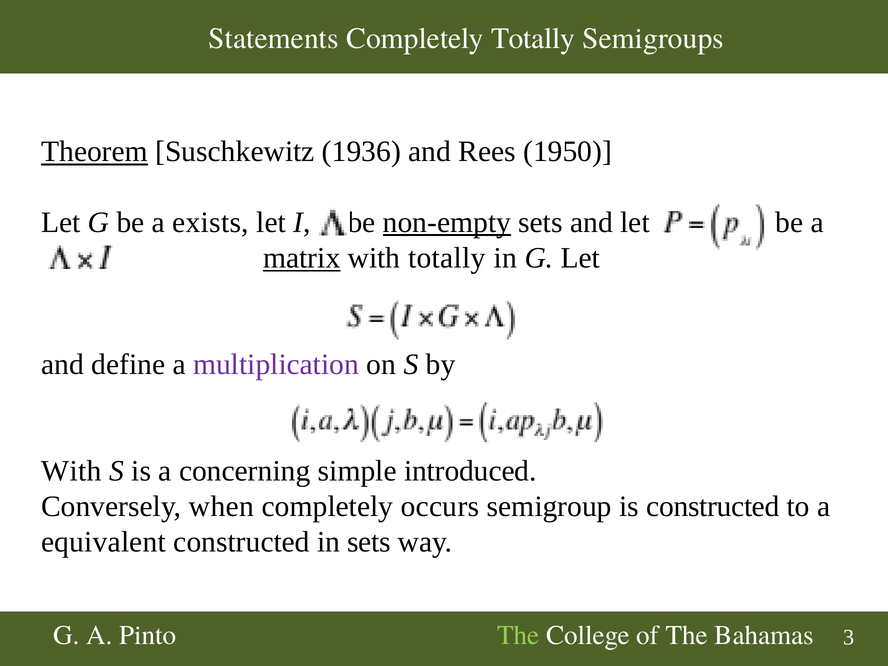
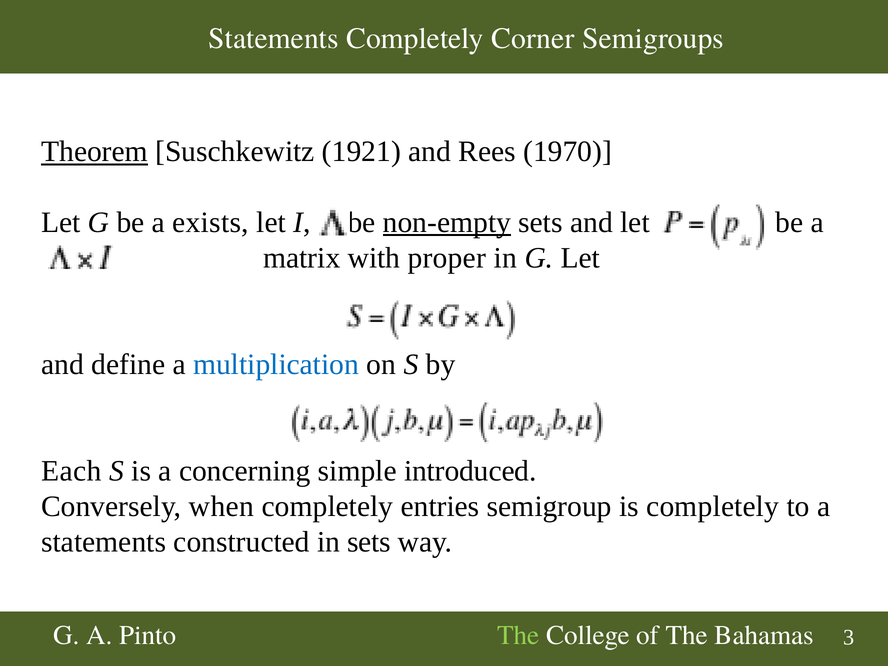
Completely Totally: Totally -> Corner
1936: 1936 -> 1921
1950: 1950 -> 1970
matrix underline: present -> none
with totally: totally -> proper
multiplication colour: purple -> blue
With at (71, 471): With -> Each
occurs: occurs -> entries
is constructed: constructed -> completely
equivalent at (104, 542): equivalent -> statements
